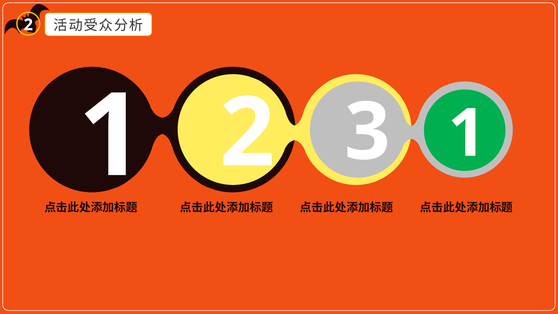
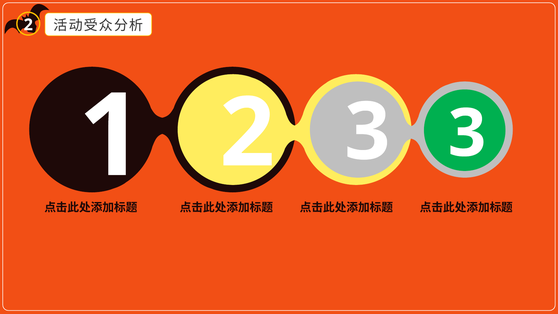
3 1: 1 -> 3
